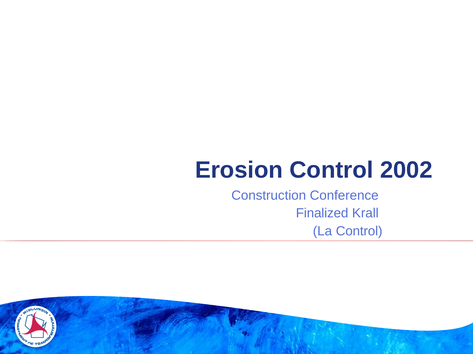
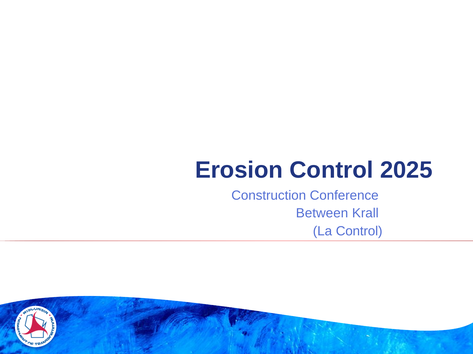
2002: 2002 -> 2025
Finalized: Finalized -> Between
